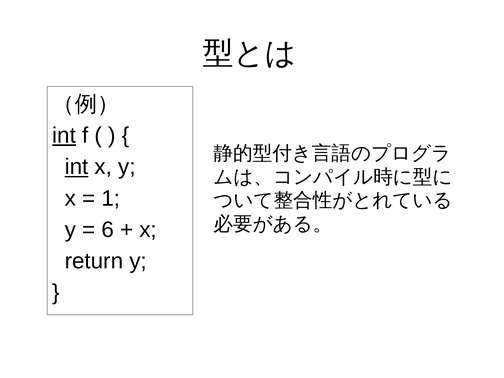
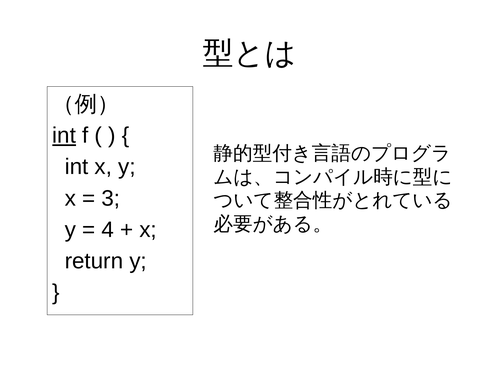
int at (77, 167) underline: present -> none
1: 1 -> 3
6: 6 -> 4
